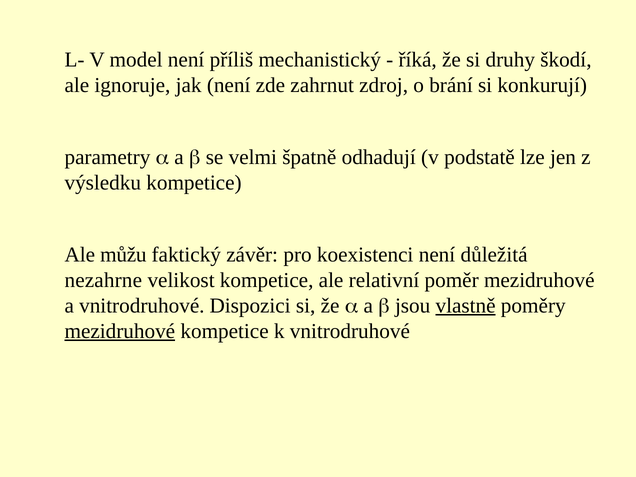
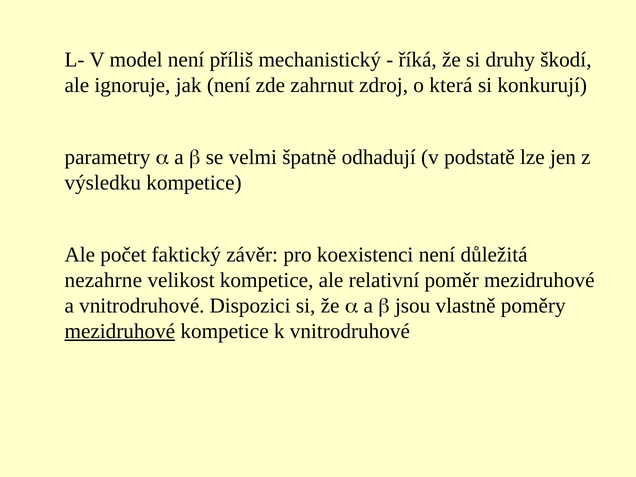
brání: brání -> která
můžu: můžu -> počet
vlastně underline: present -> none
